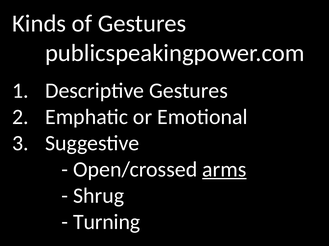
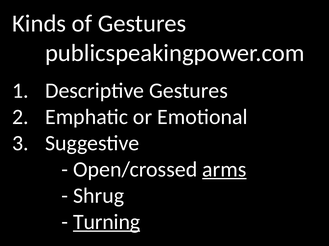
Turning underline: none -> present
